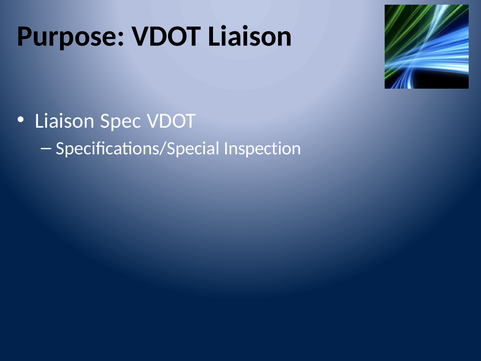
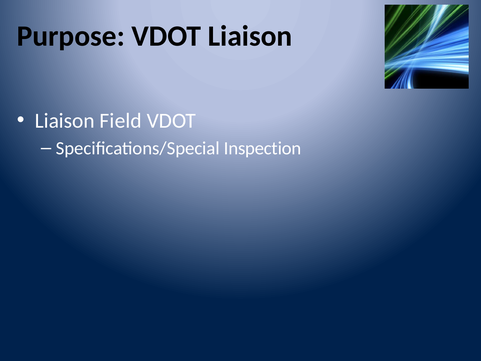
Spec: Spec -> Field
